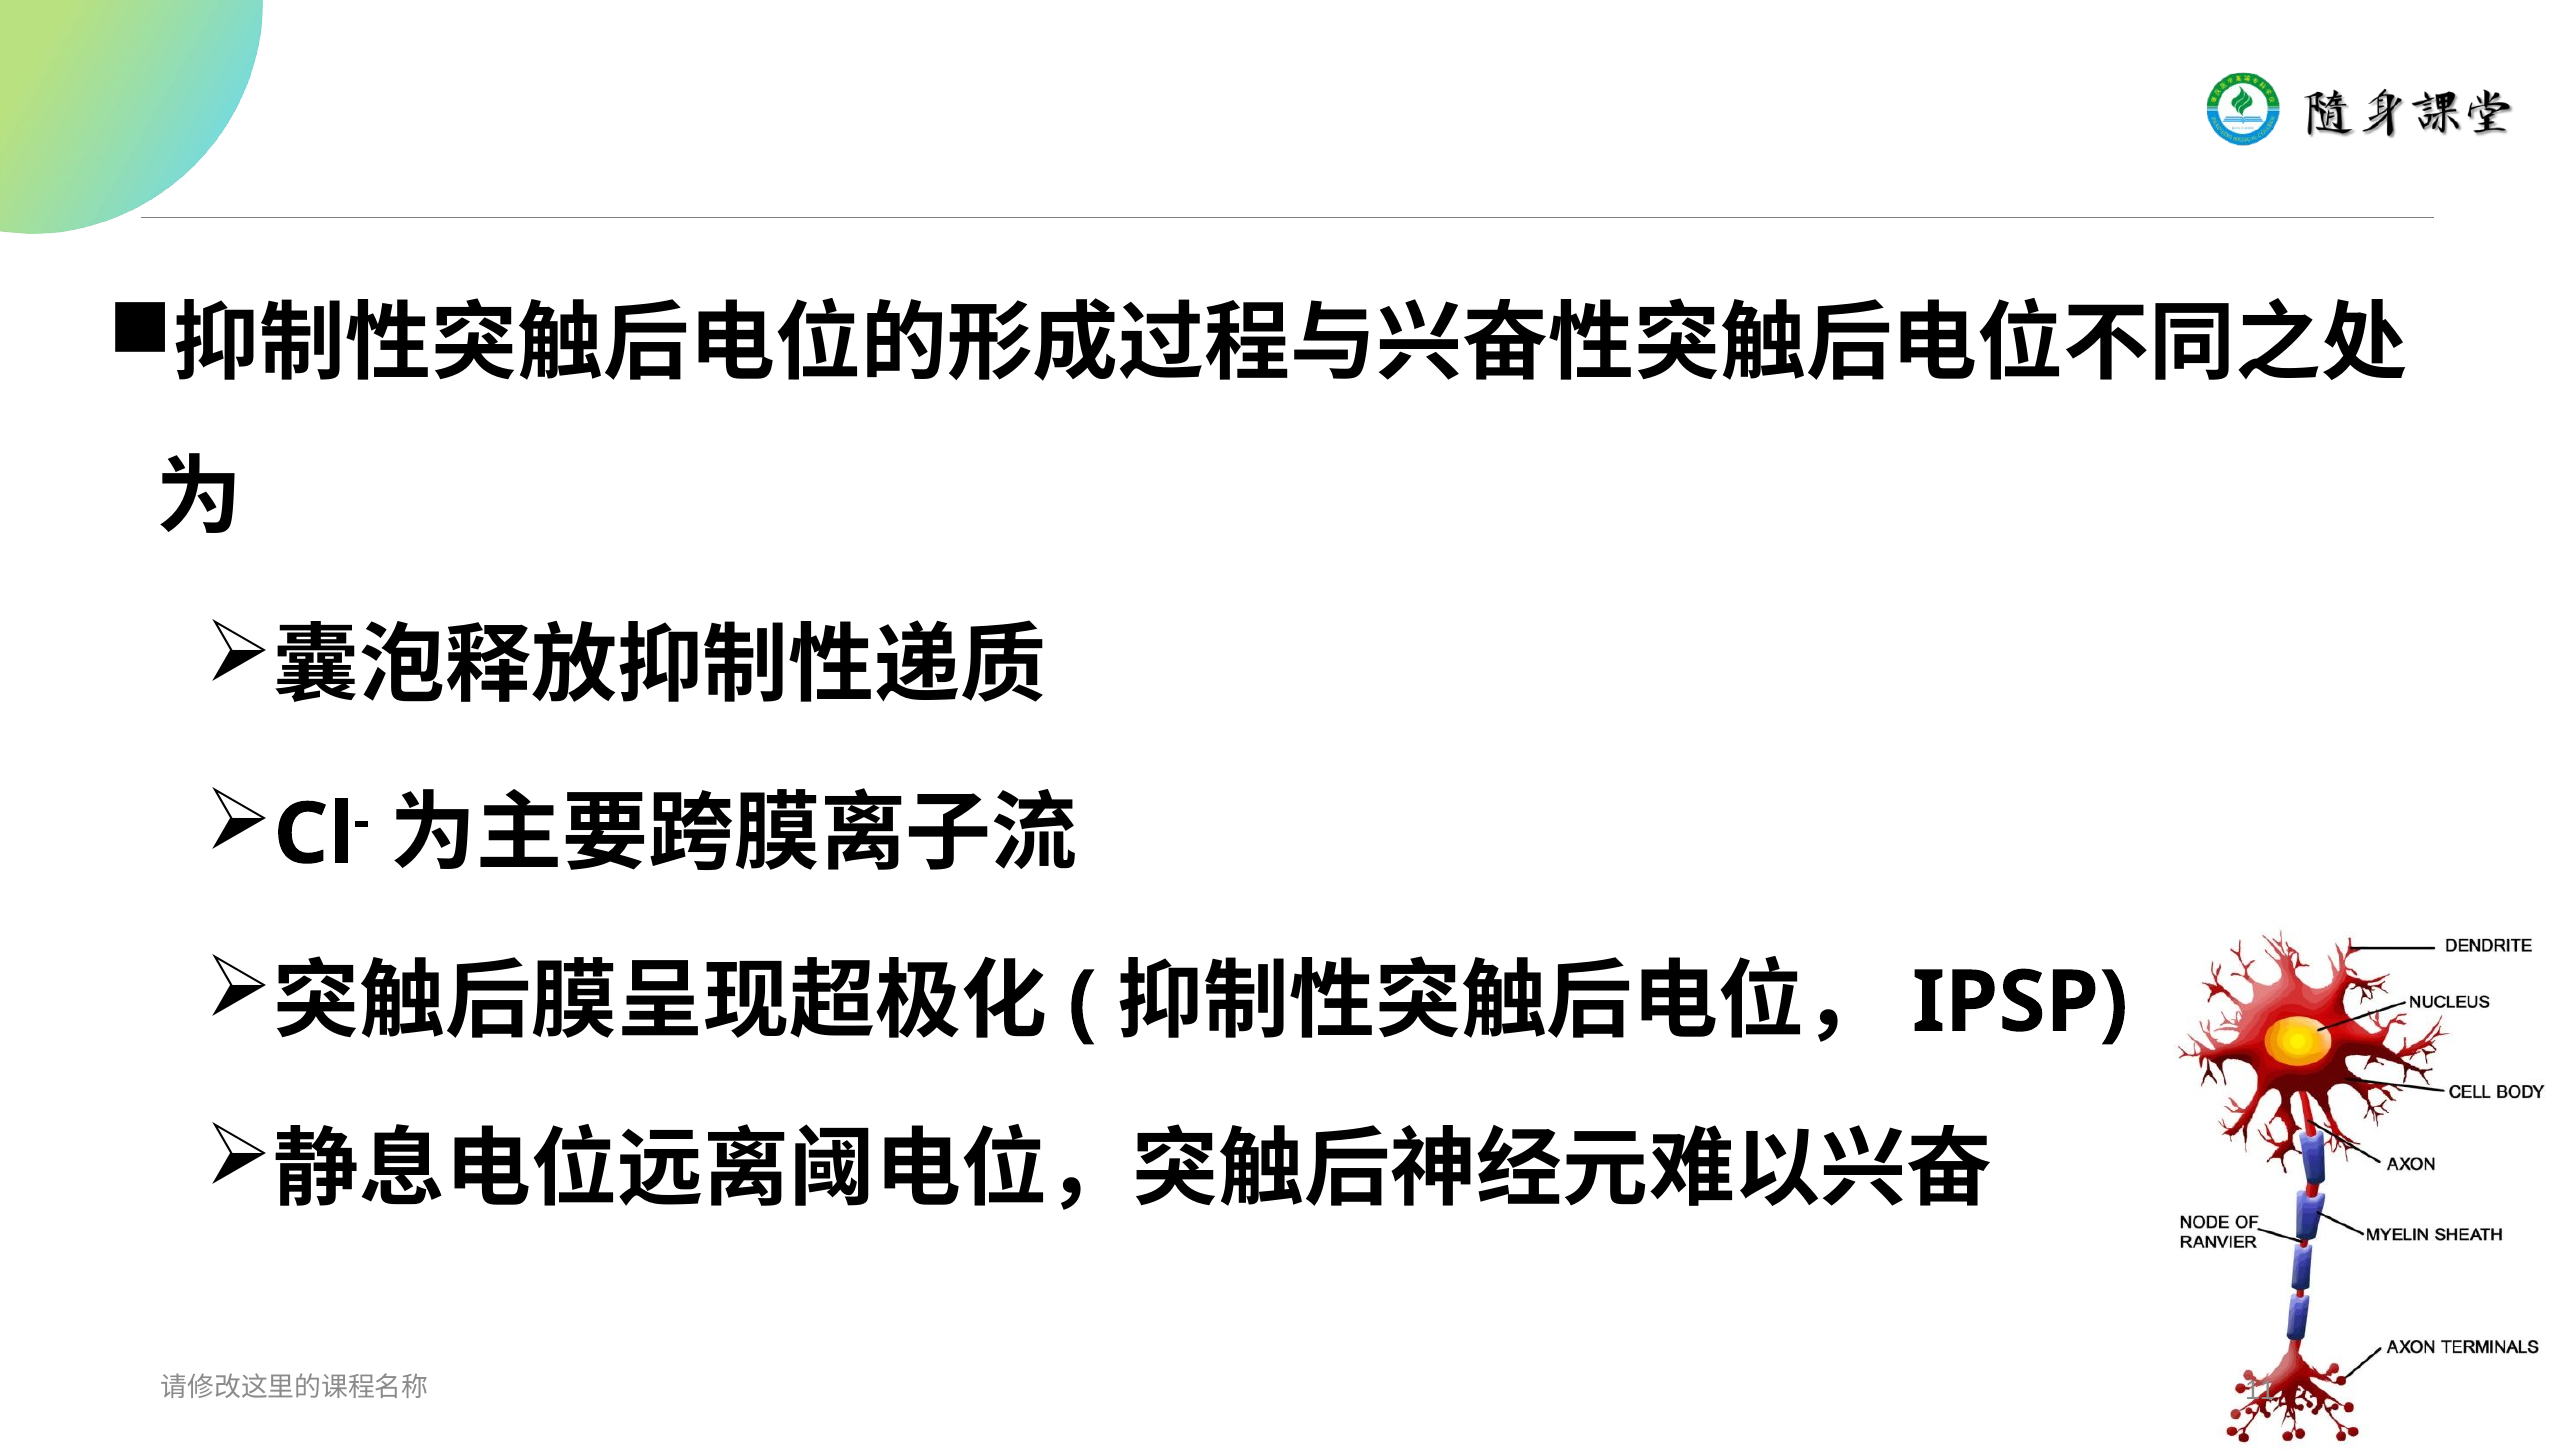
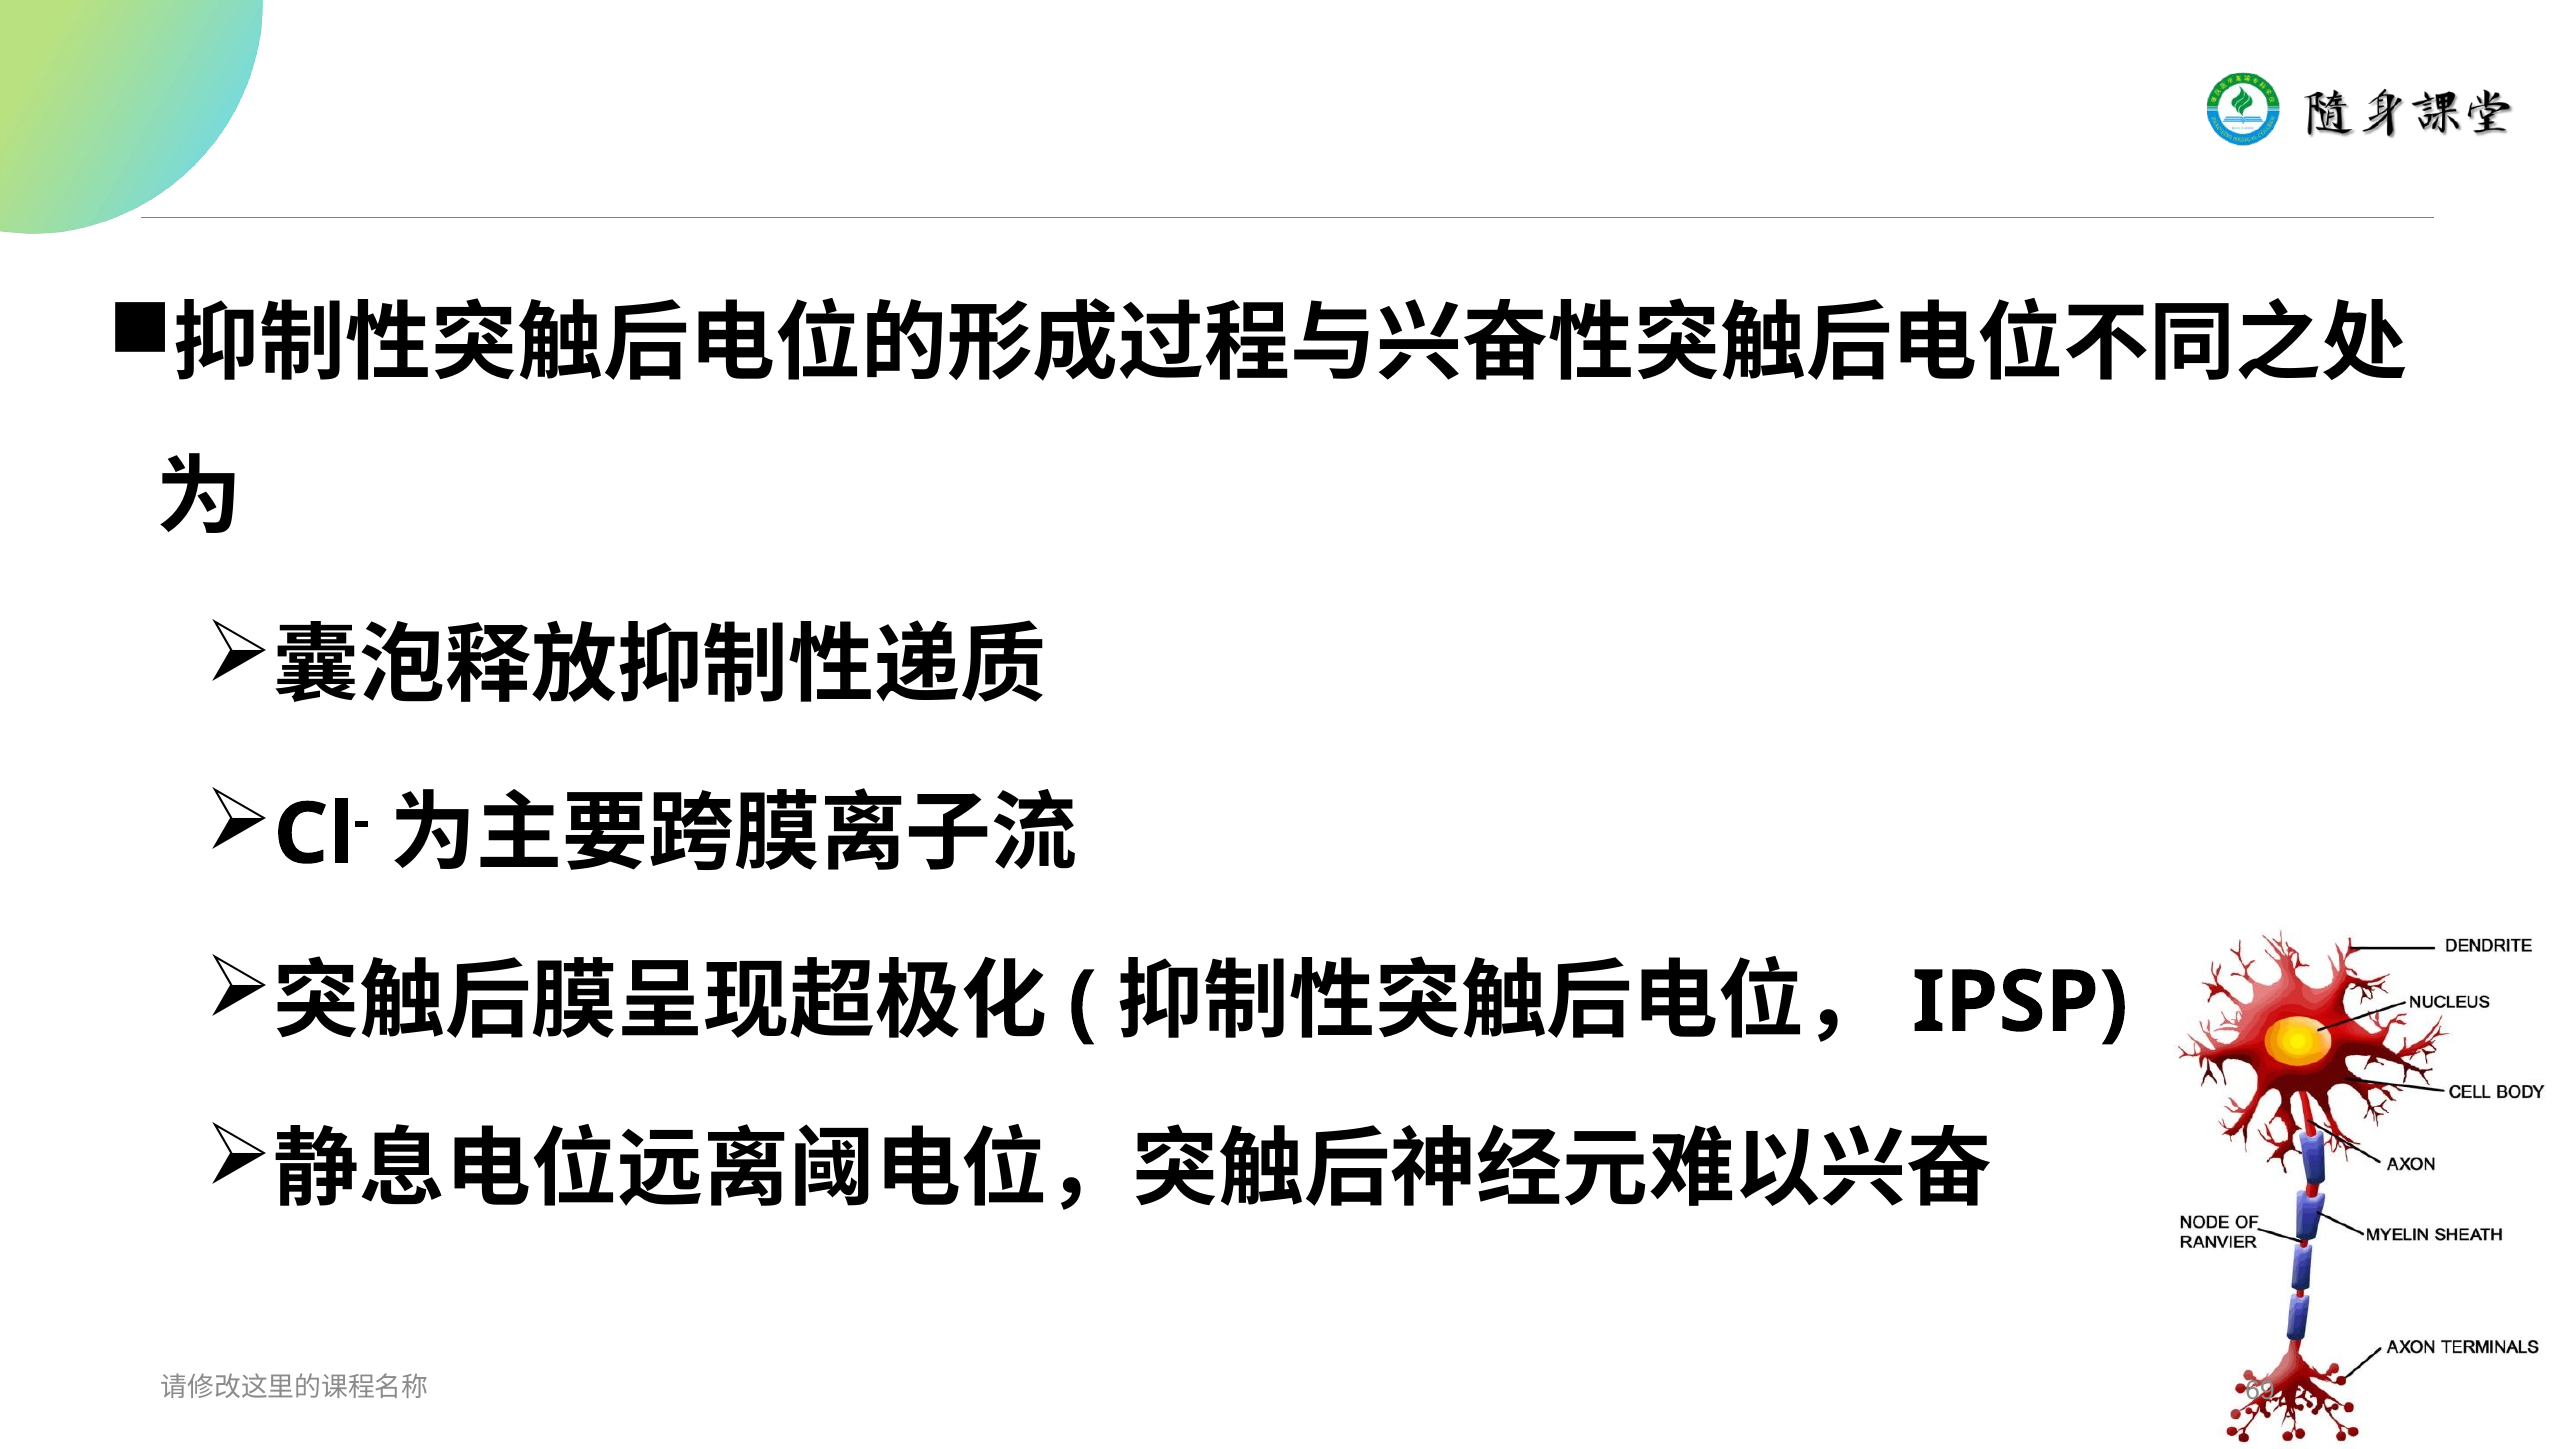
11: 11 -> 69
